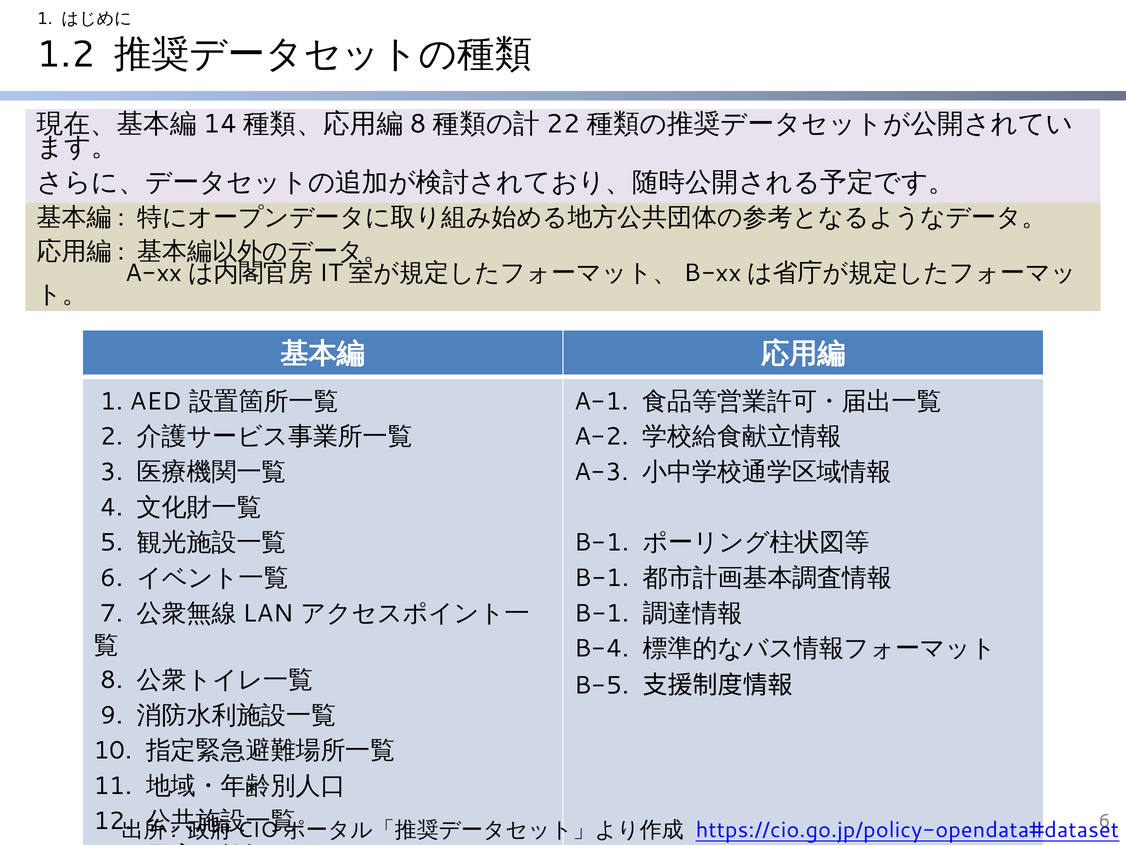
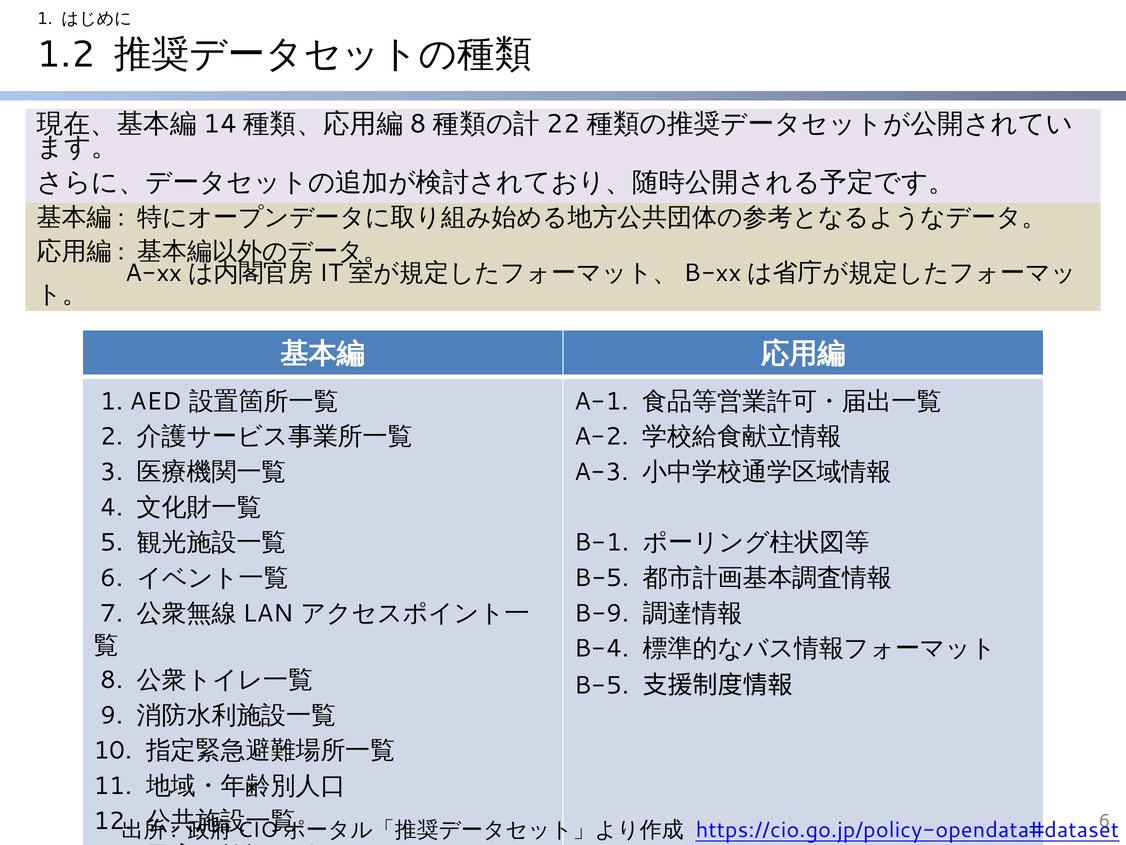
B-1 at (602, 578): B-1 -> B-5
B-1 at (602, 613): B-1 -> B-9
